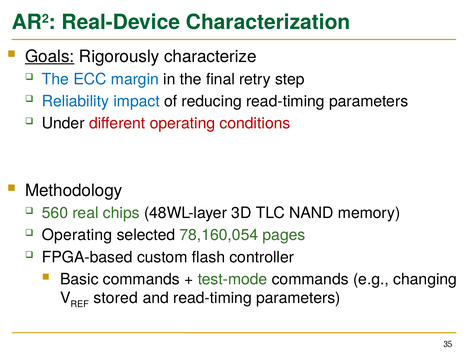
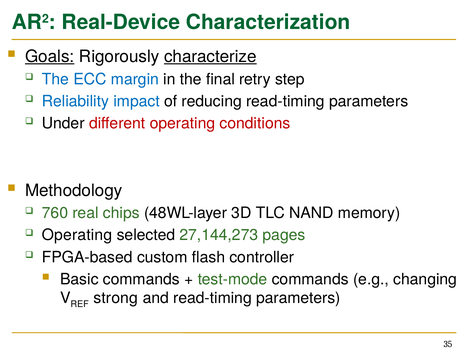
characterize underline: none -> present
560: 560 -> 760
78,160,054: 78,160,054 -> 27,144,273
stored: stored -> strong
